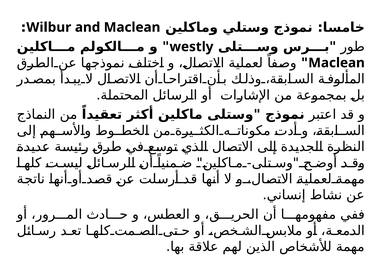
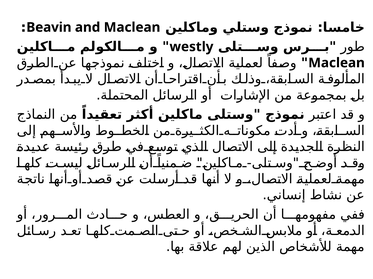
Wilbur: Wilbur -> Beavin
